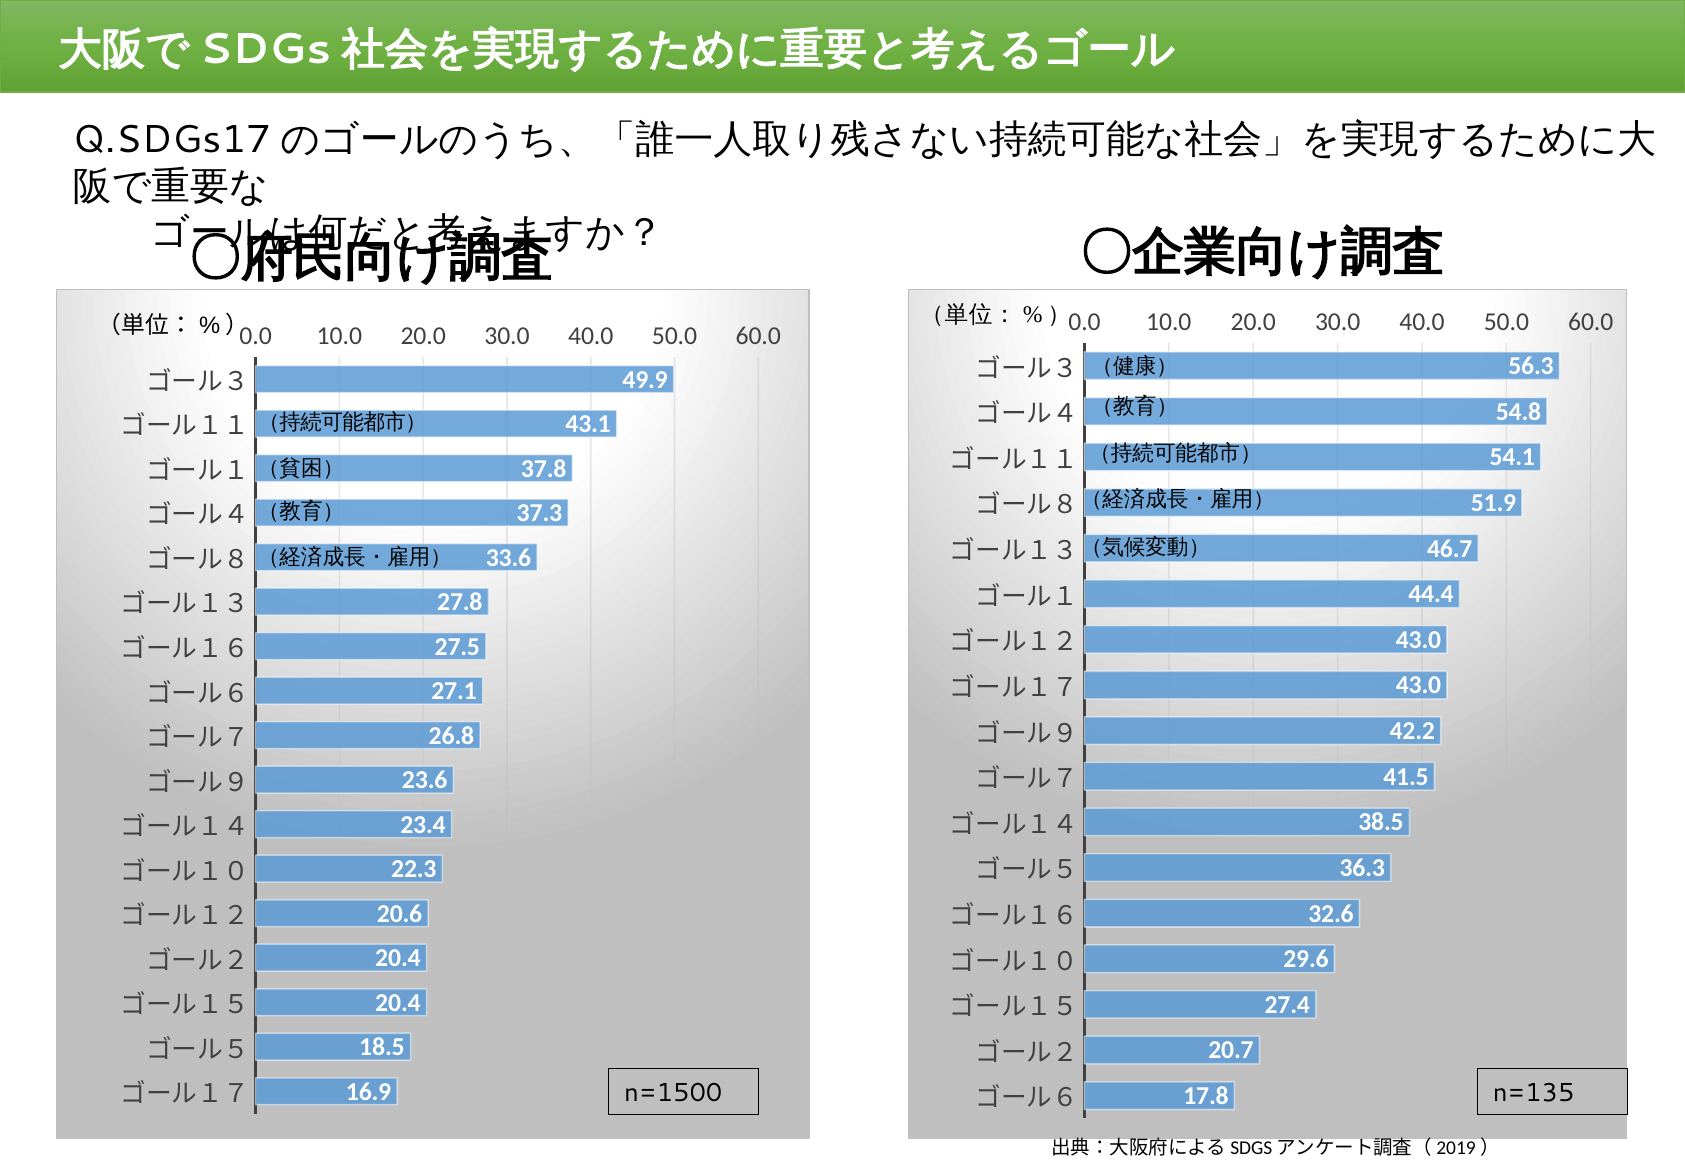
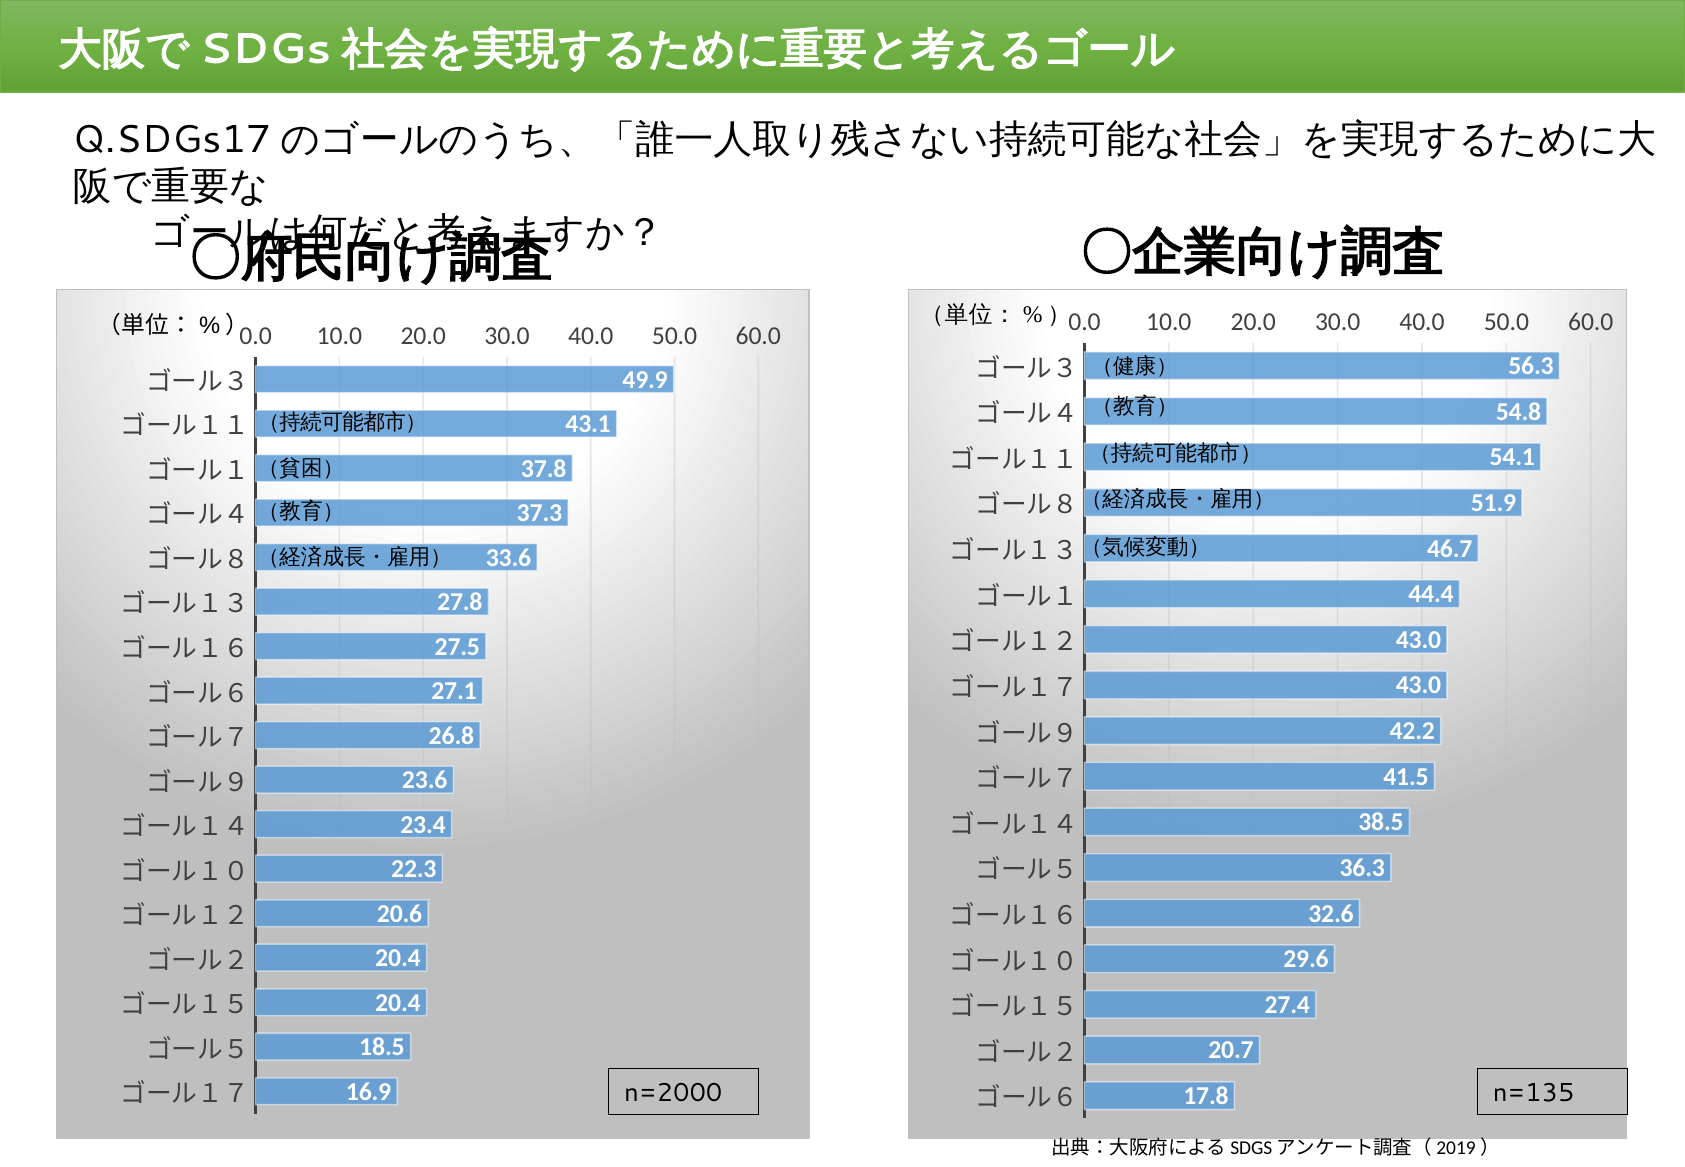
n=1500: n=1500 -> n=2000
